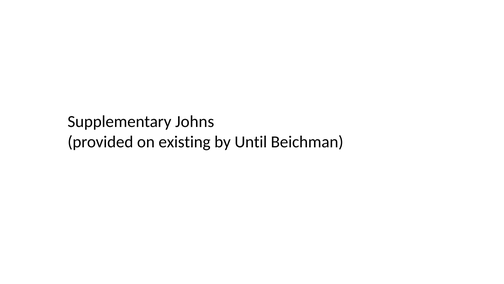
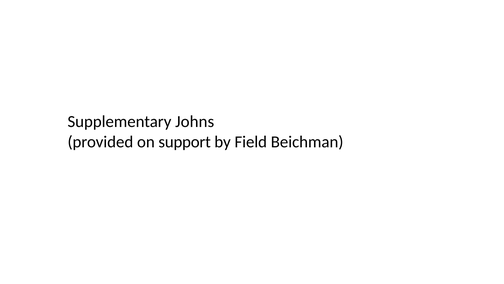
existing: existing -> support
Until: Until -> Field
